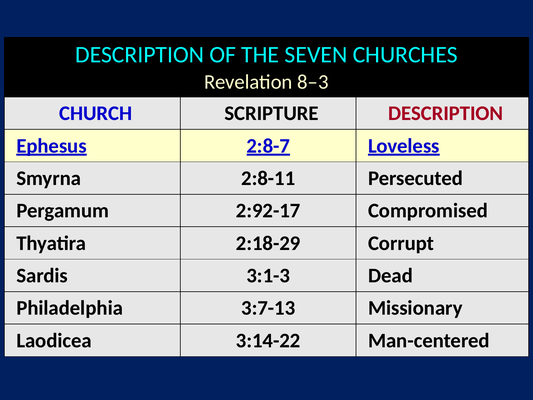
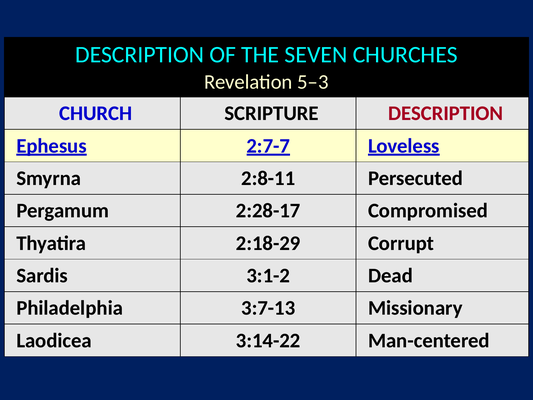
8‒3: 8‒3 -> 5‒3
2:8-7: 2:8-7 -> 2:7-7
2:92-17: 2:92-17 -> 2:28-17
3:1-3: 3:1-3 -> 3:1-2
